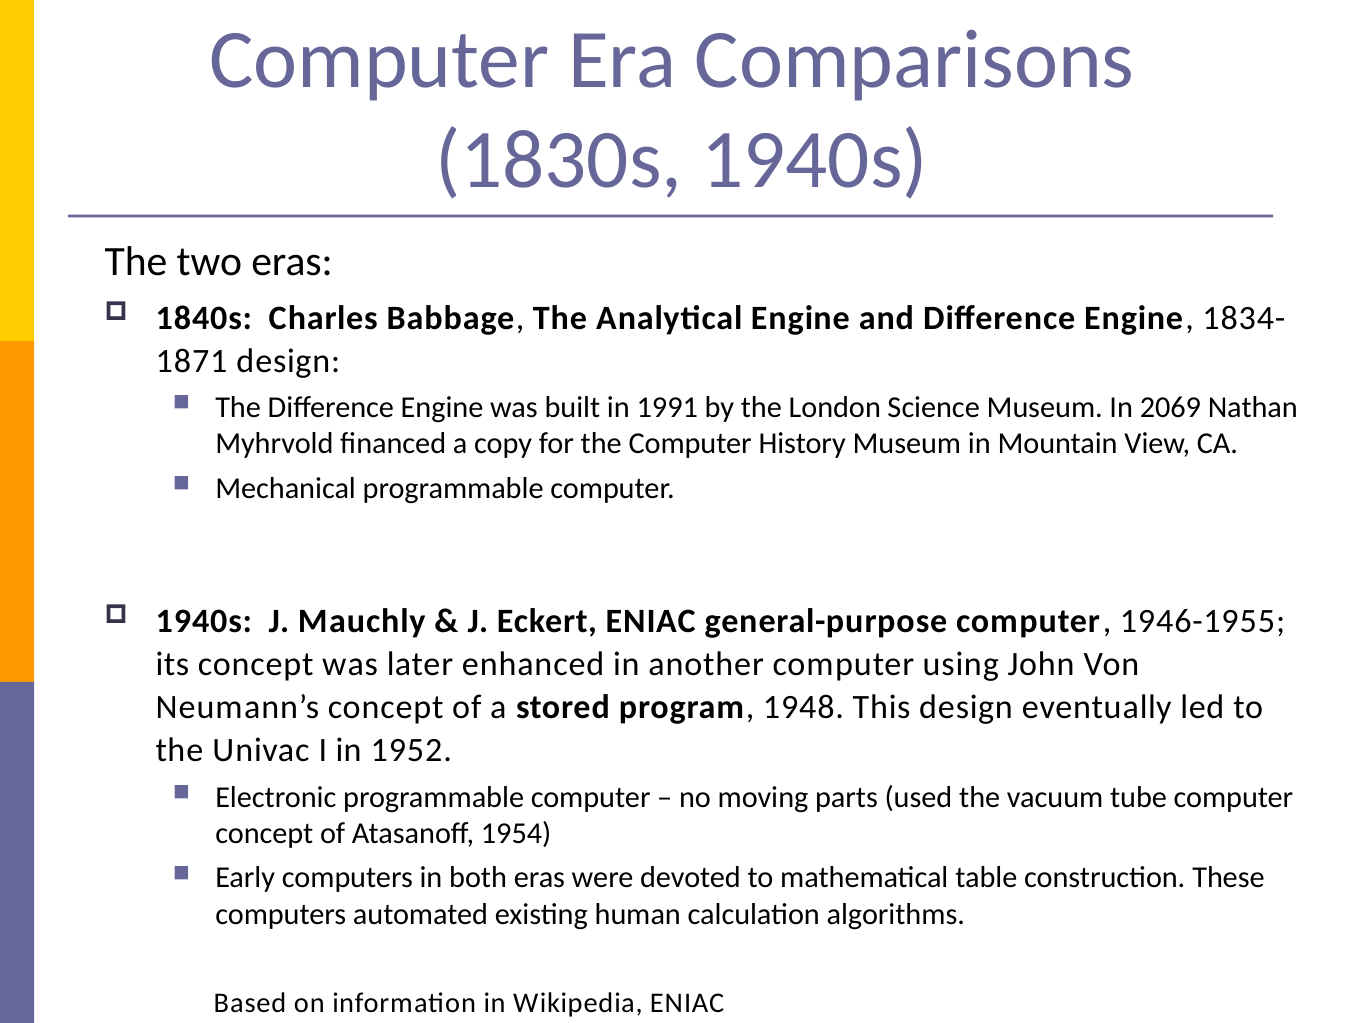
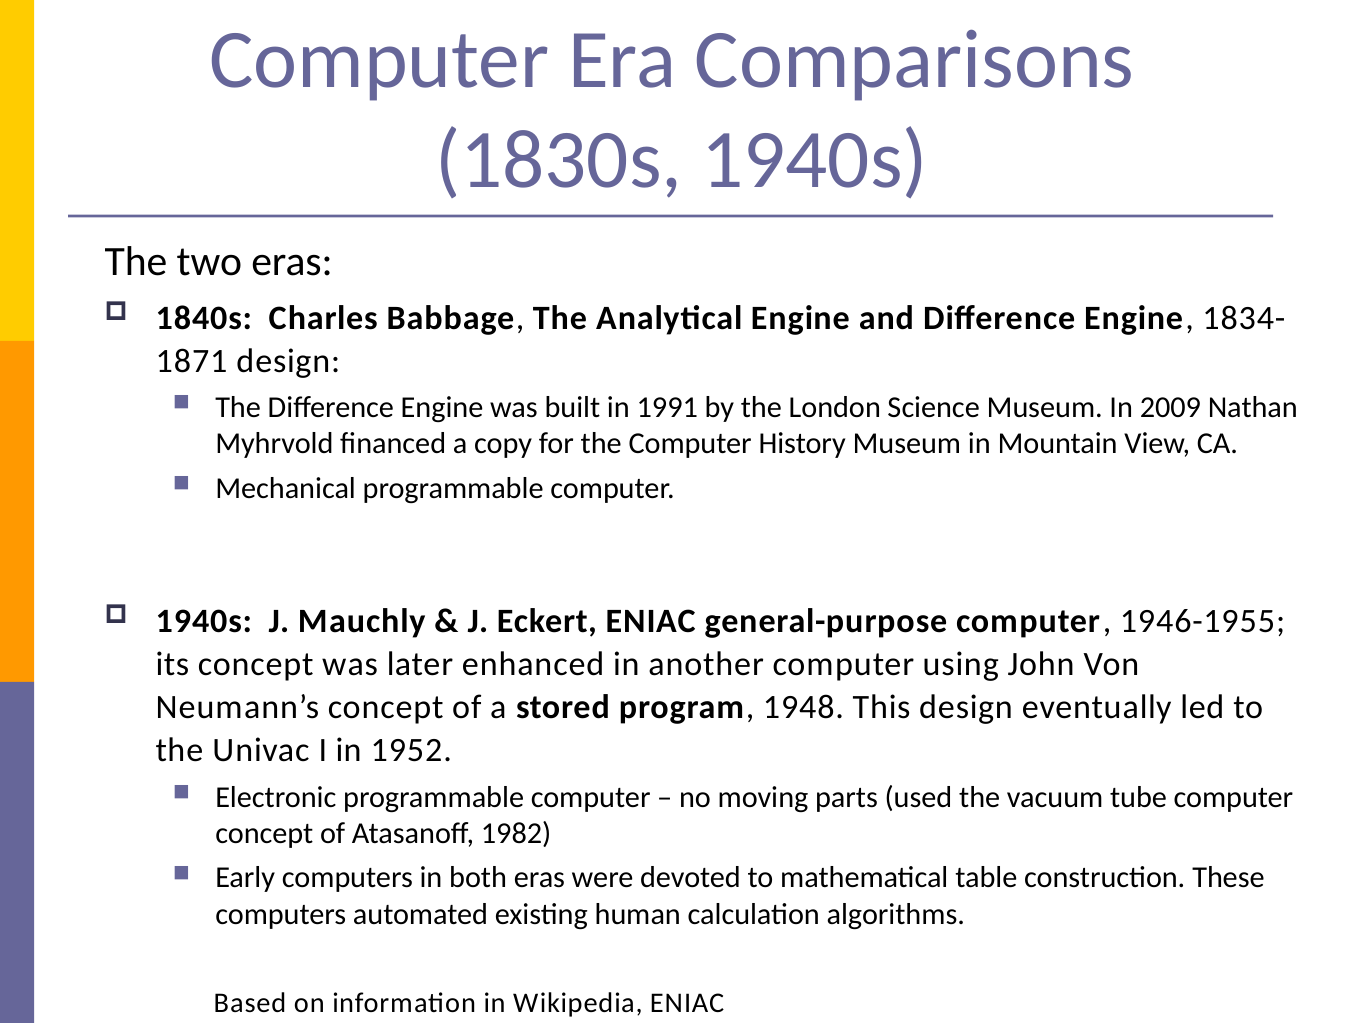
2069: 2069 -> 2009
1954: 1954 -> 1982
